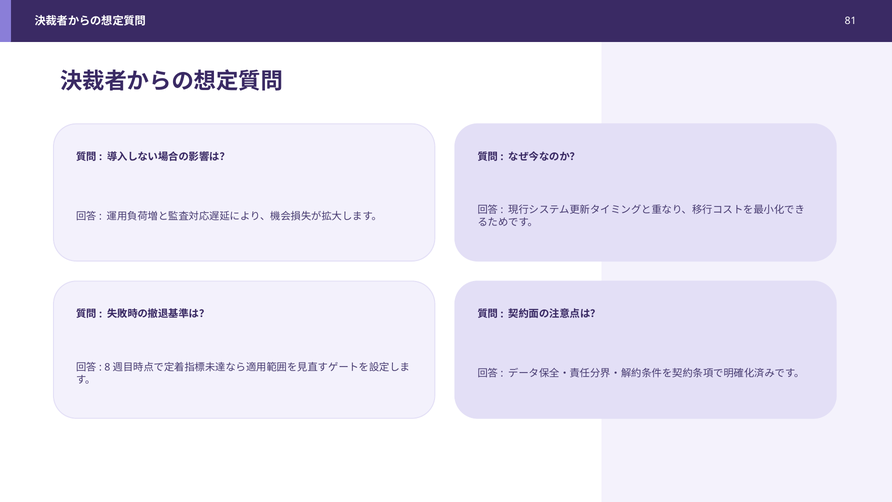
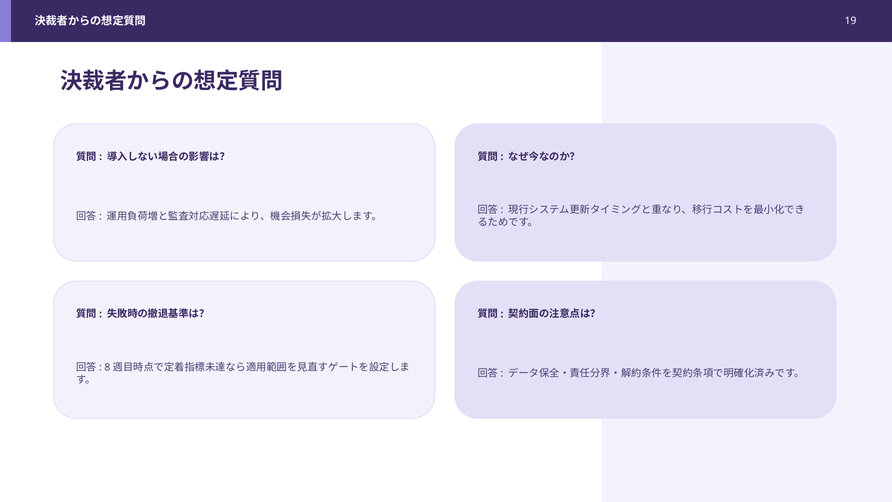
81: 81 -> 19
